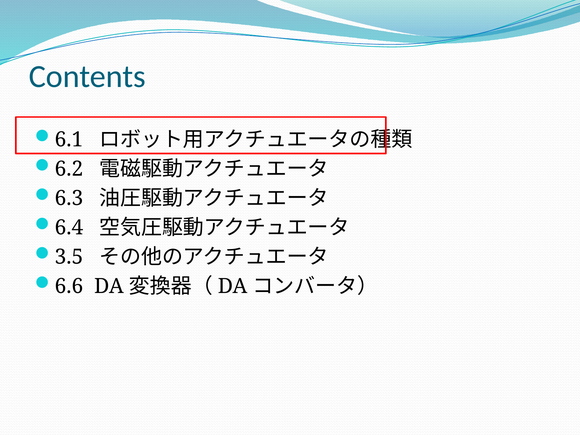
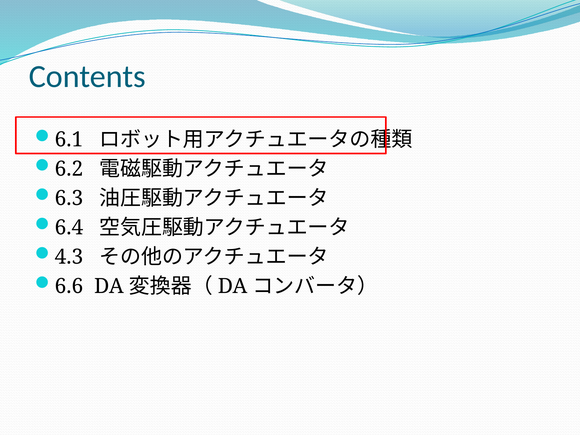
3.5: 3.5 -> 4.3
